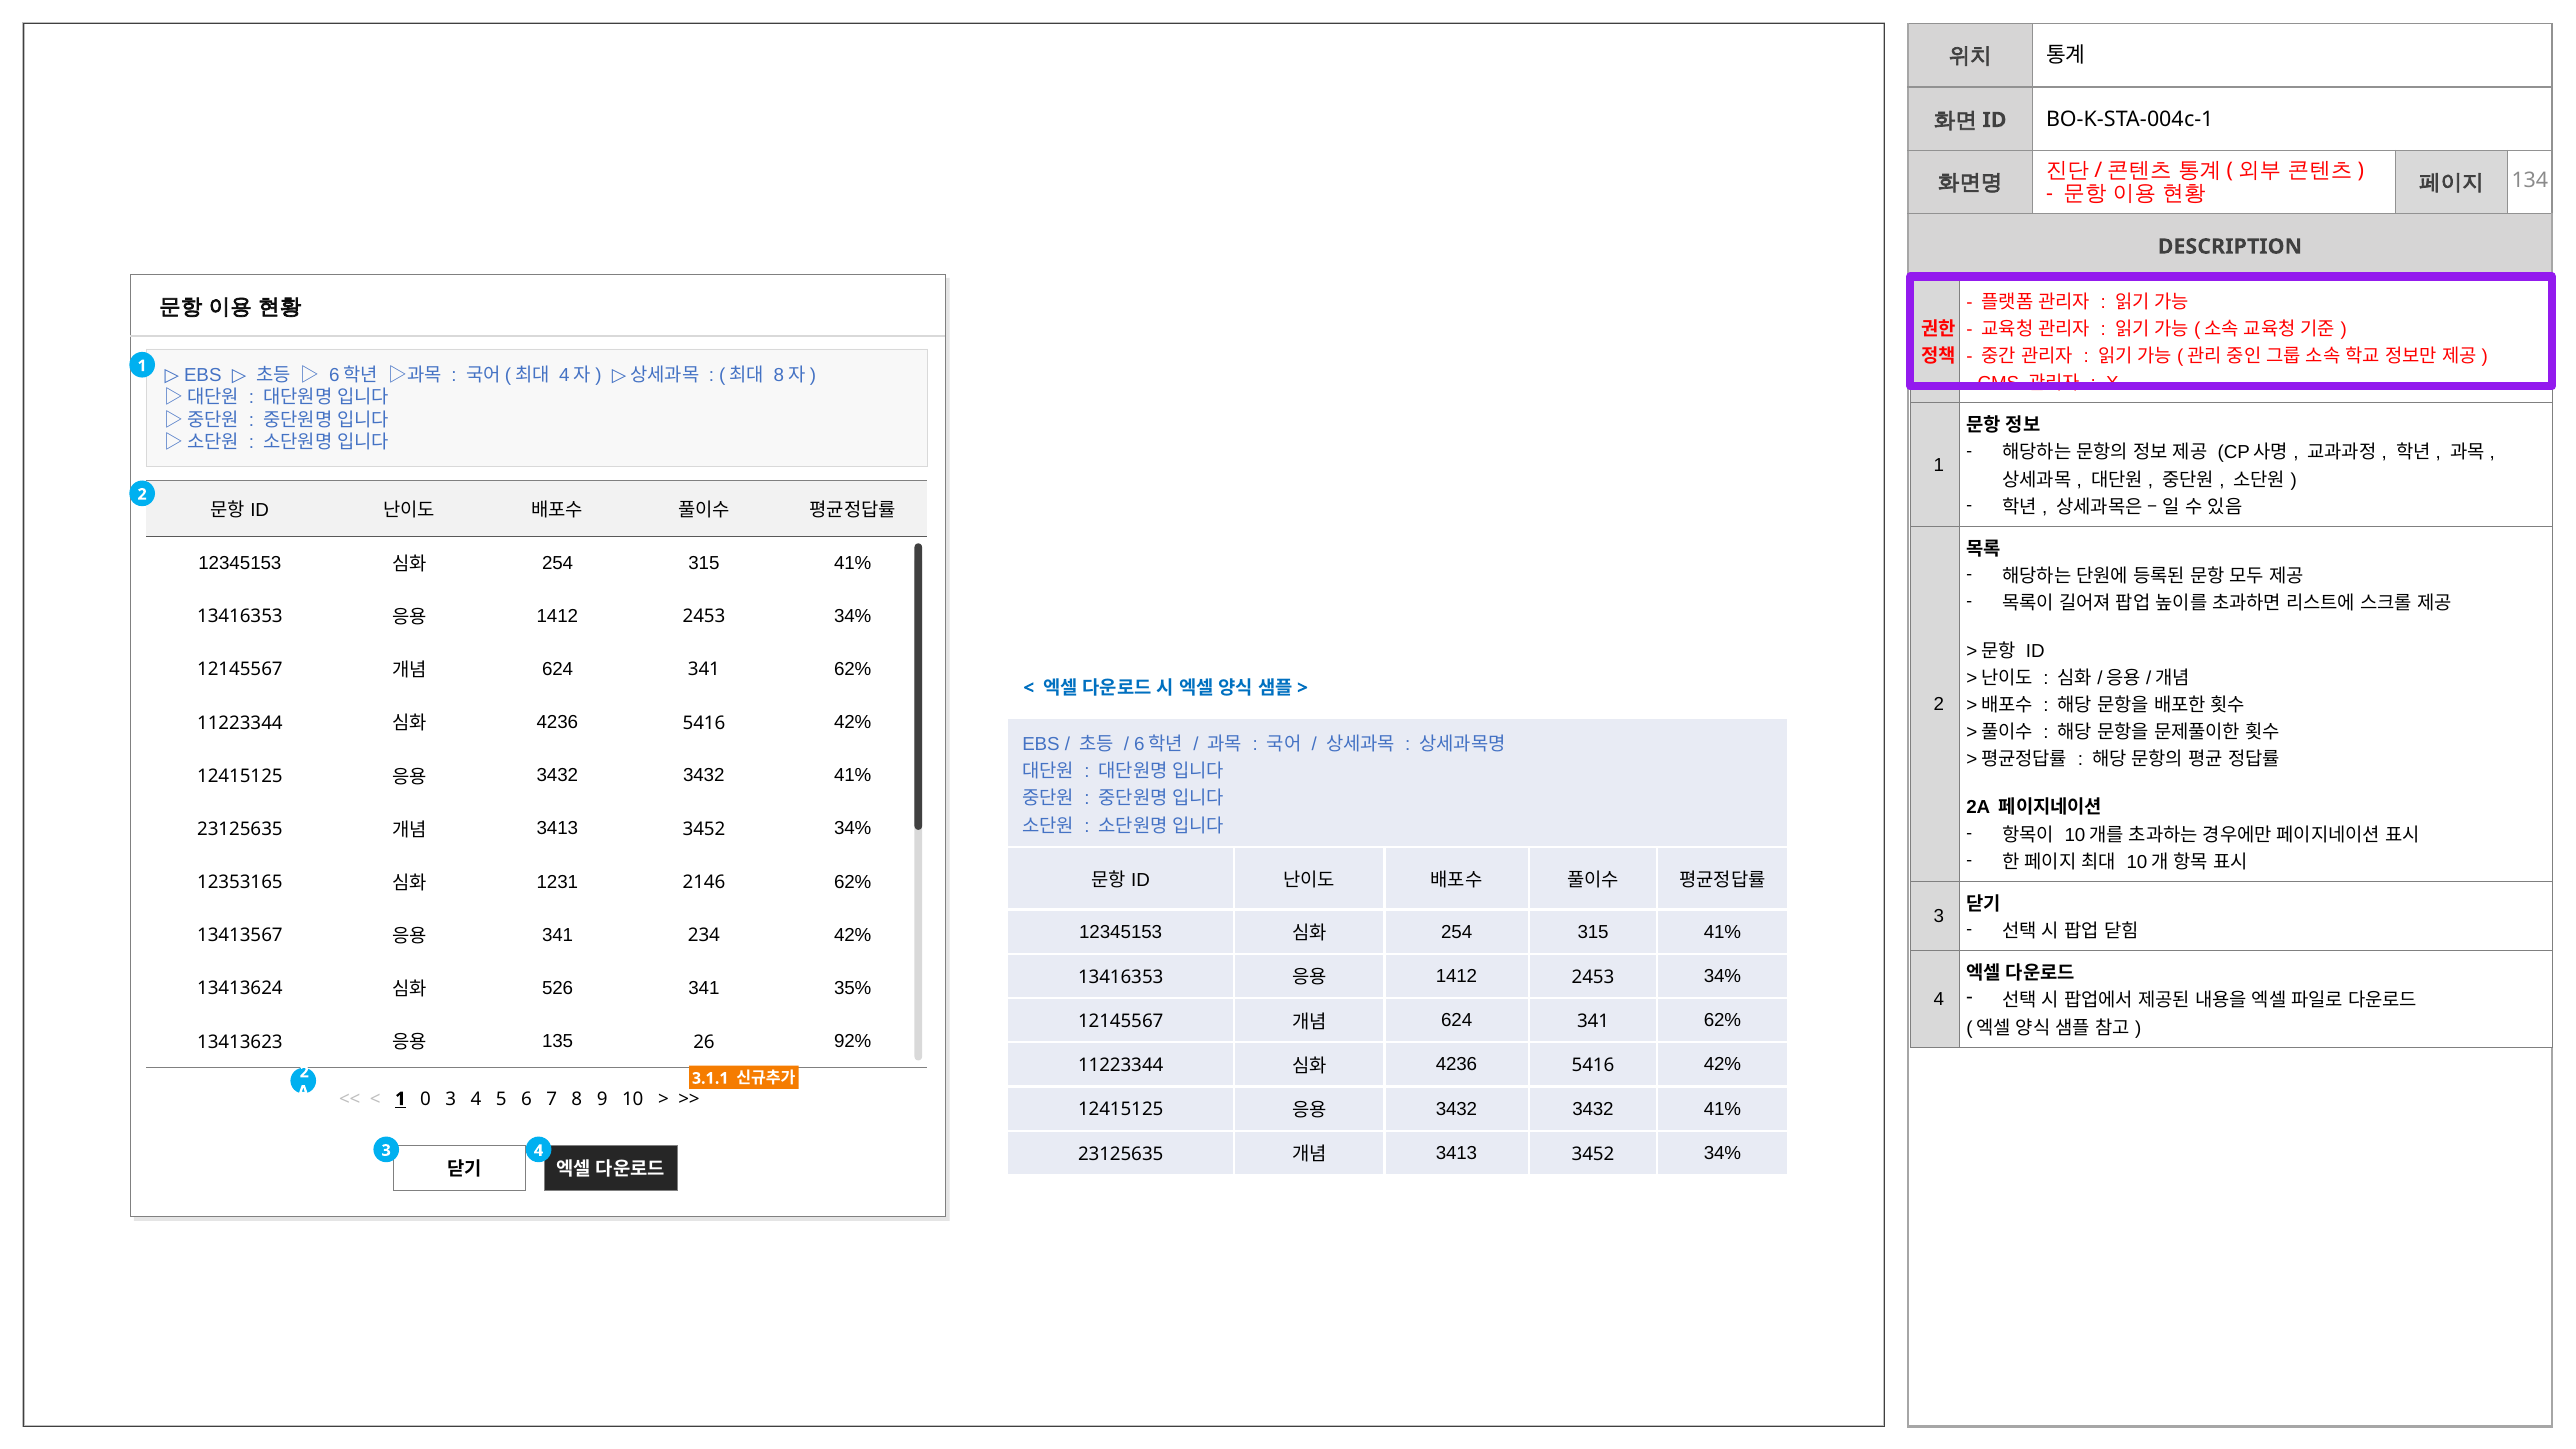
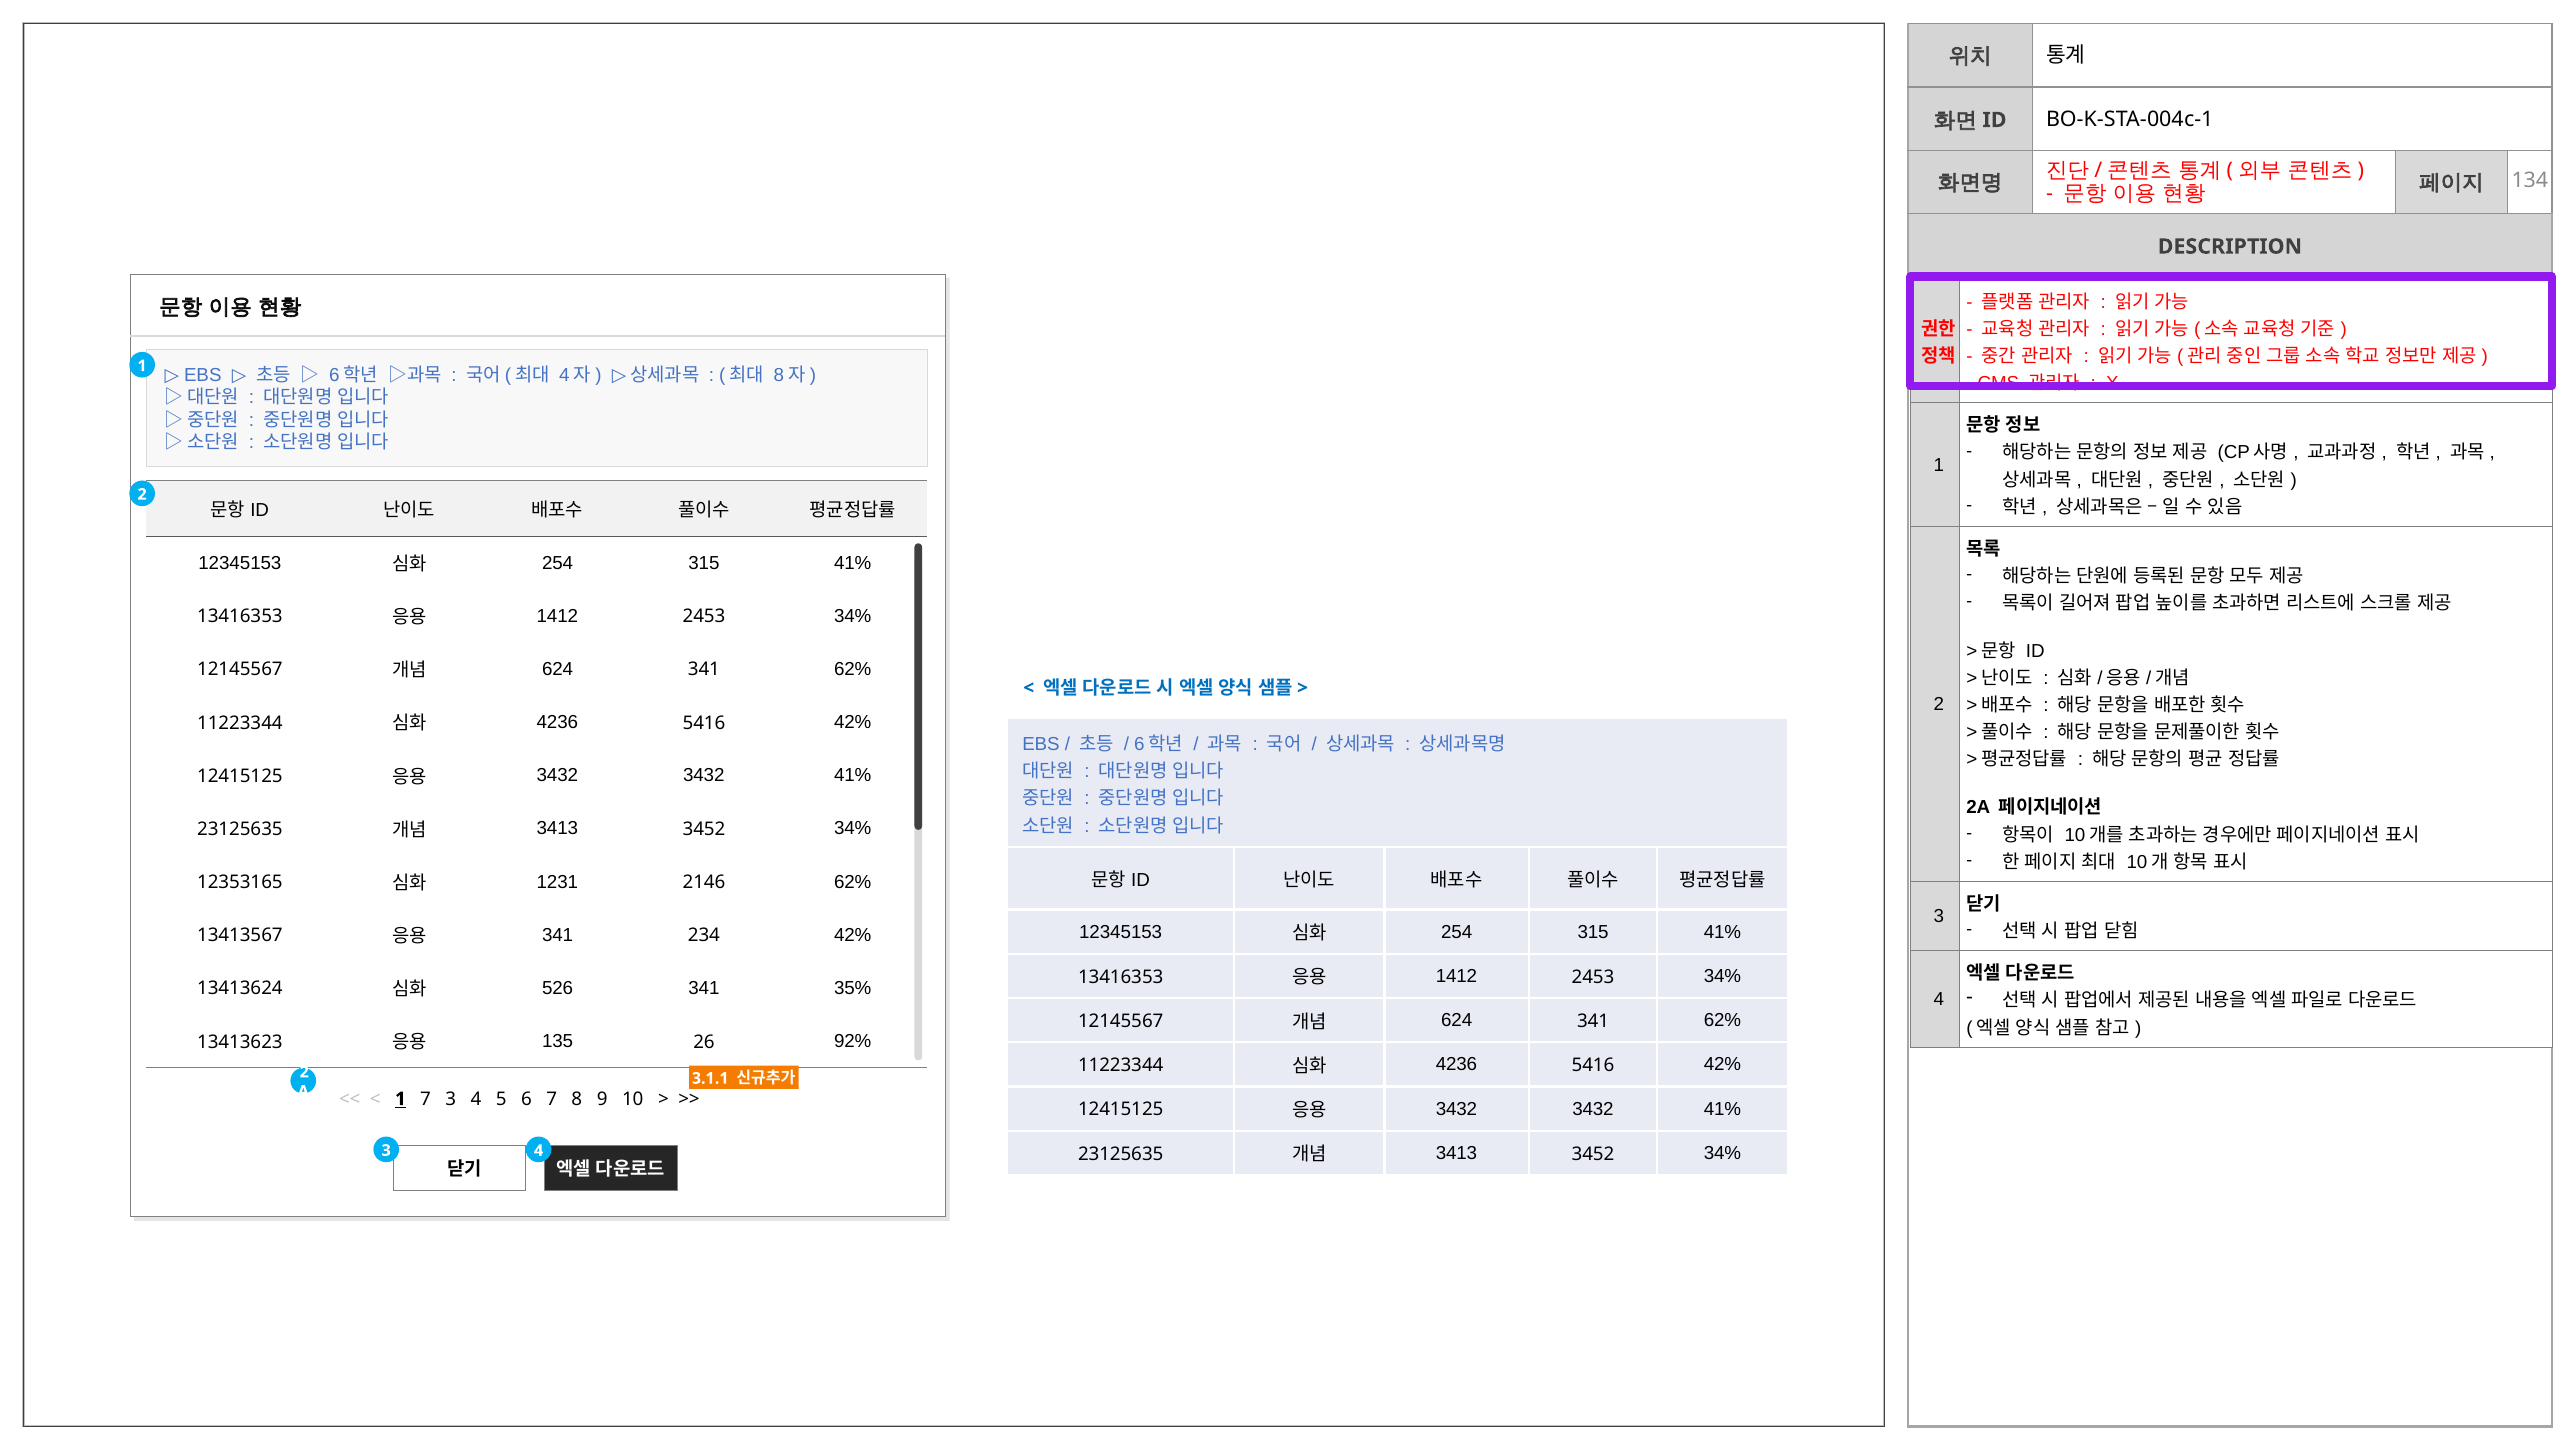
1 0: 0 -> 7
